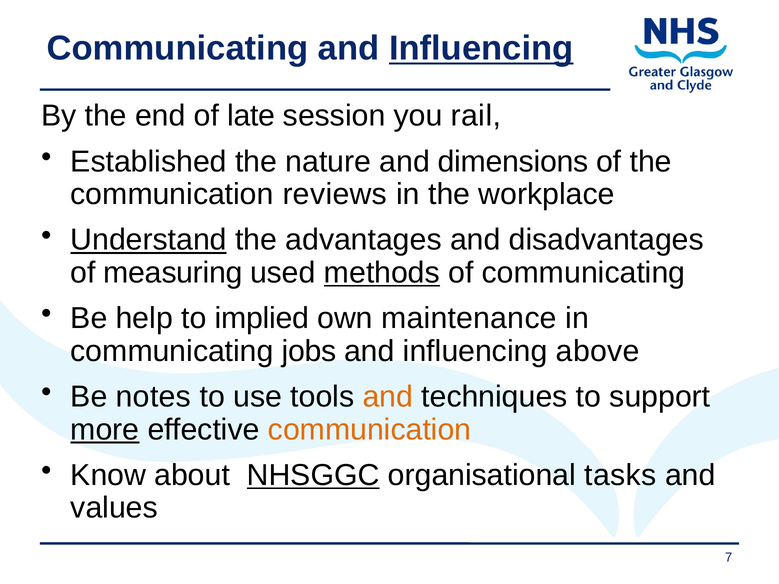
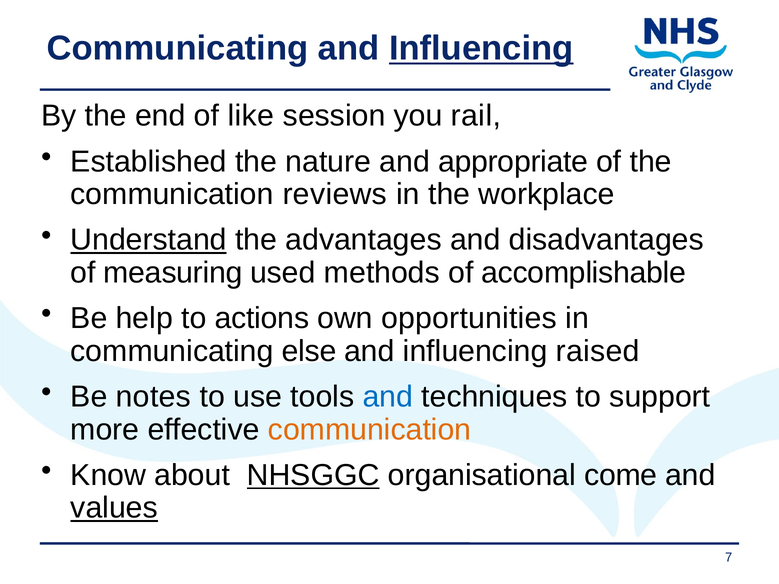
late: late -> like
dimensions: dimensions -> appropriate
methods underline: present -> none
of communicating: communicating -> accomplishable
implied: implied -> actions
maintenance: maintenance -> opportunities
jobs: jobs -> else
above: above -> raised
and at (388, 397) colour: orange -> blue
more underline: present -> none
tasks: tasks -> come
values underline: none -> present
